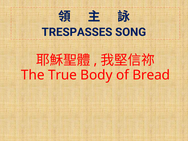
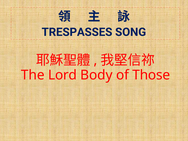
True: True -> Lord
Bread: Bread -> Those
